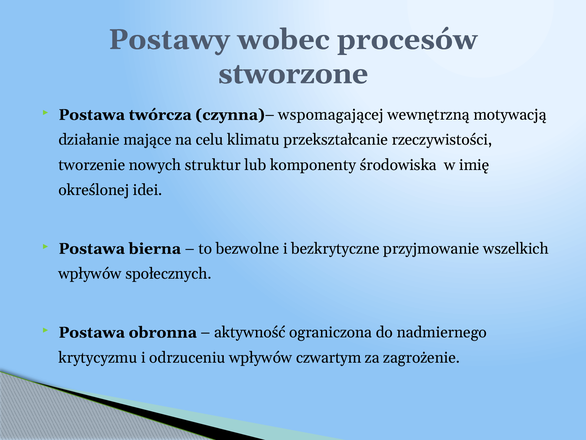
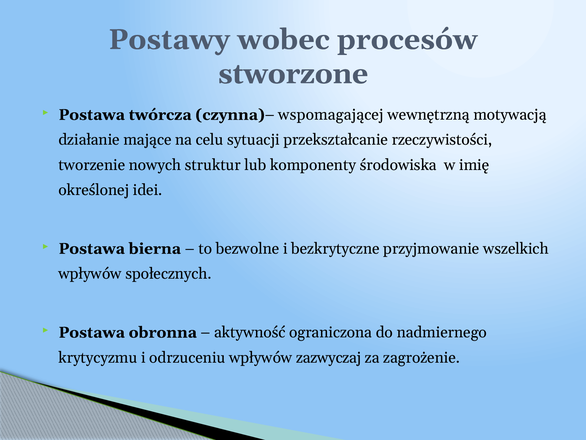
klimatu: klimatu -> sytuacji
czwartym: czwartym -> zazwyczaj
